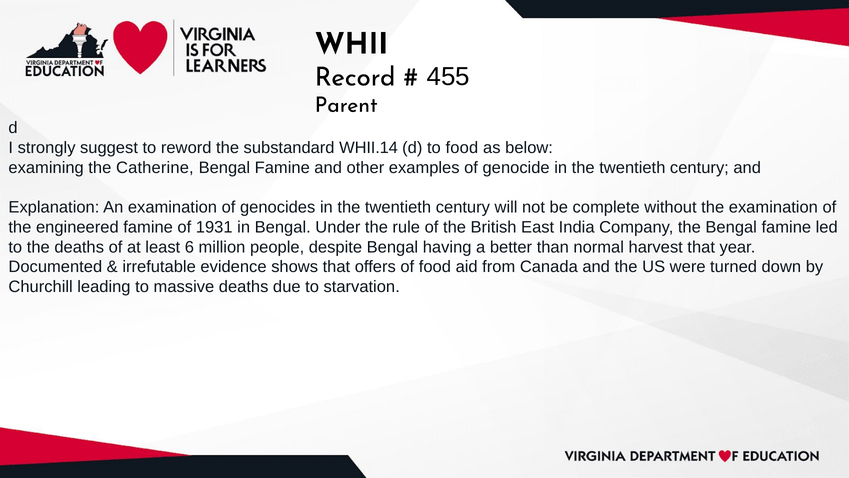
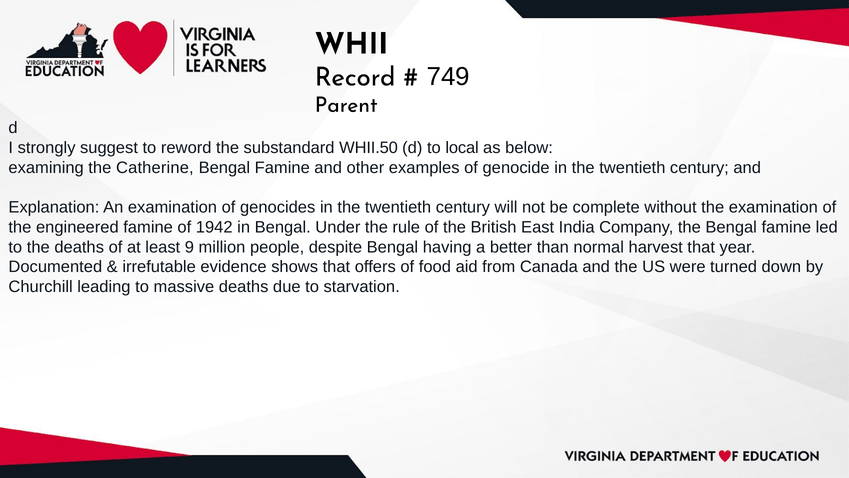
455: 455 -> 749
WHII.14: WHII.14 -> WHII.50
to food: food -> local
1931: 1931 -> 1942
6: 6 -> 9
